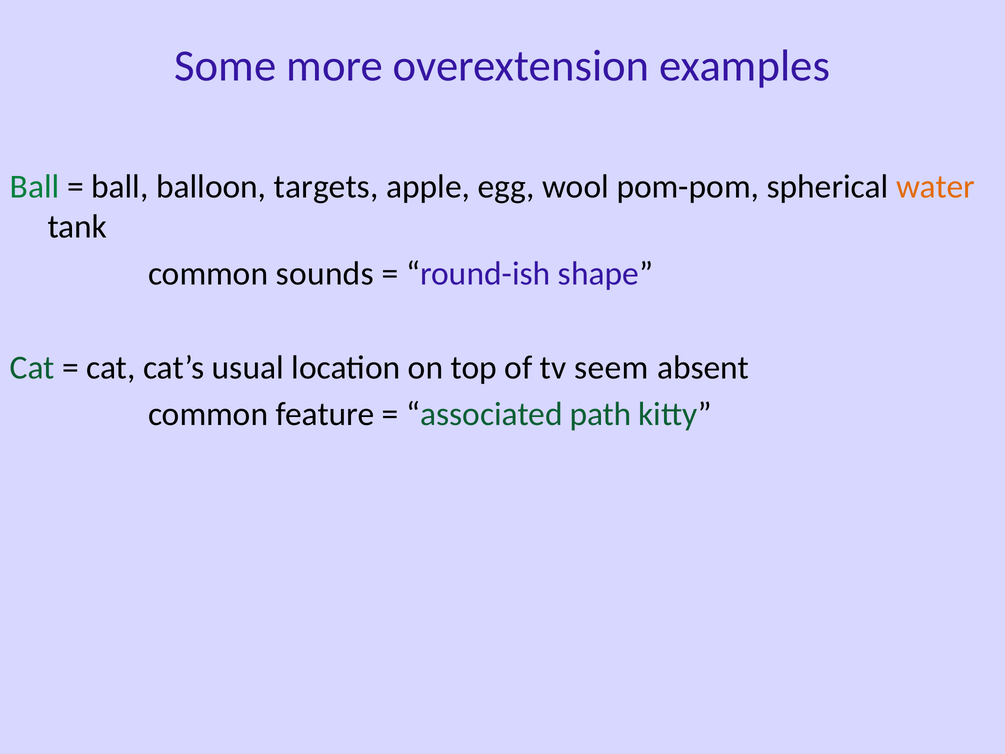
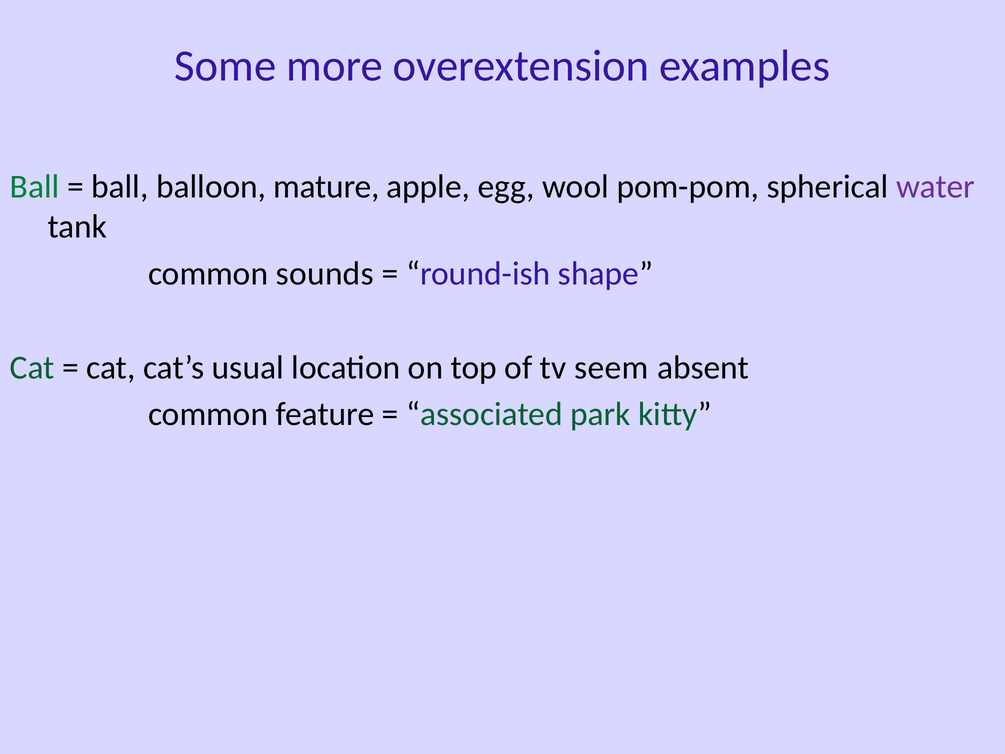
targets: targets -> mature
water colour: orange -> purple
path: path -> park
